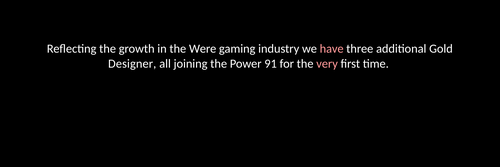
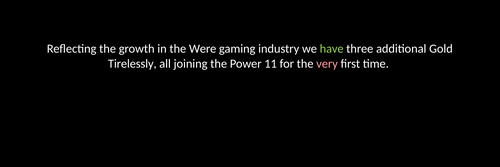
have colour: pink -> light green
Designer: Designer -> Tirelessly
91: 91 -> 11
